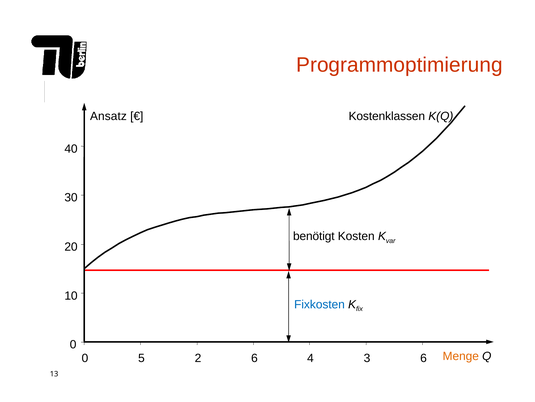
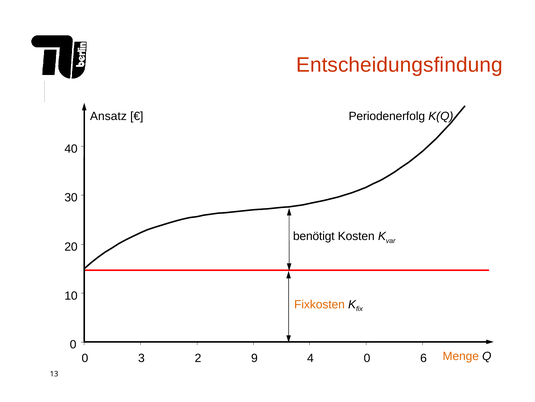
Programmoptimierung: Programmoptimierung -> Entscheidungsfindung
Kostenklassen: Kostenklassen -> Periodenerfolg
Fixkosten colour: blue -> orange
5: 5 -> 3
2 6: 6 -> 9
4 3: 3 -> 0
